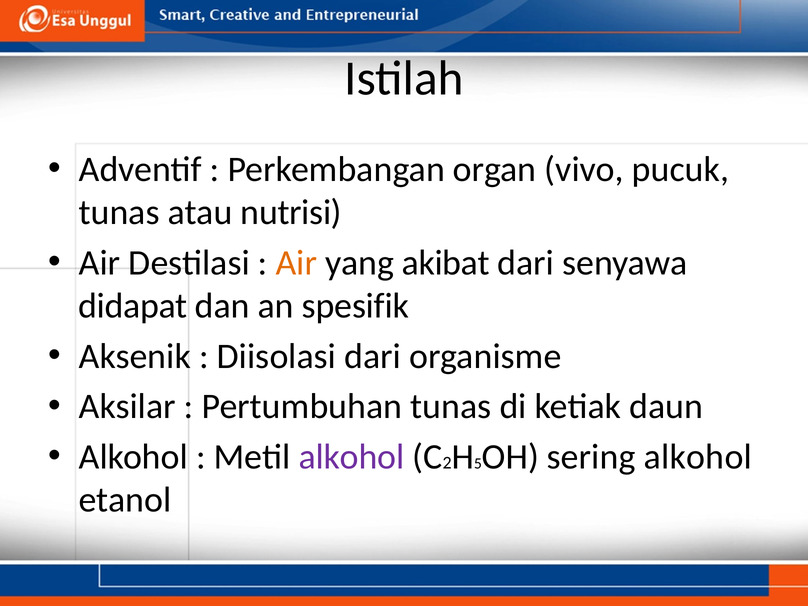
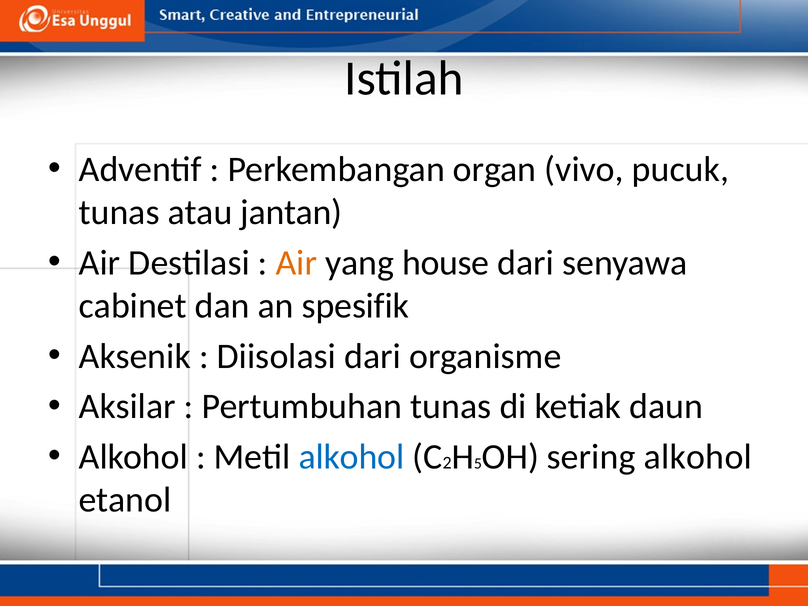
nutrisi: nutrisi -> jantan
akibat: akibat -> house
didapat: didapat -> cabinet
alkohol at (351, 457) colour: purple -> blue
